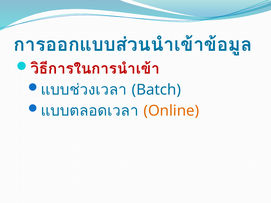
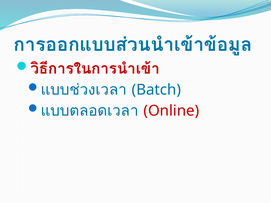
Online colour: orange -> red
